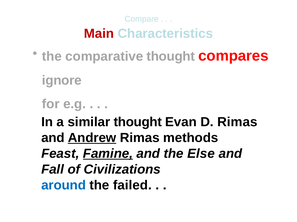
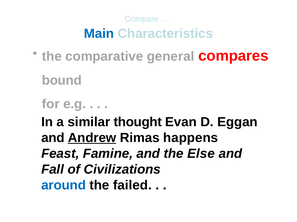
Main colour: red -> blue
comparative thought: thought -> general
ignore: ignore -> bound
D Rimas: Rimas -> Eggan
methods: methods -> happens
Famine underline: present -> none
